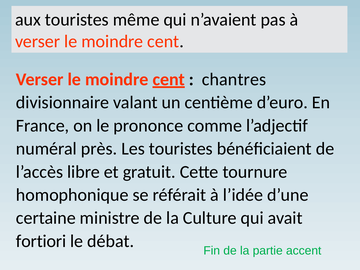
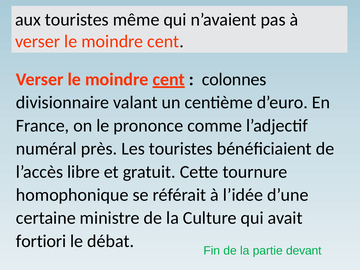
chantres: chantres -> colonnes
accent: accent -> devant
